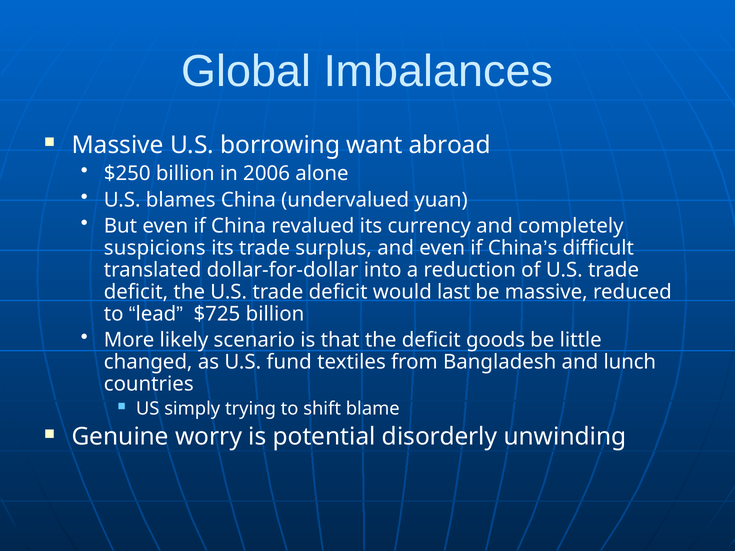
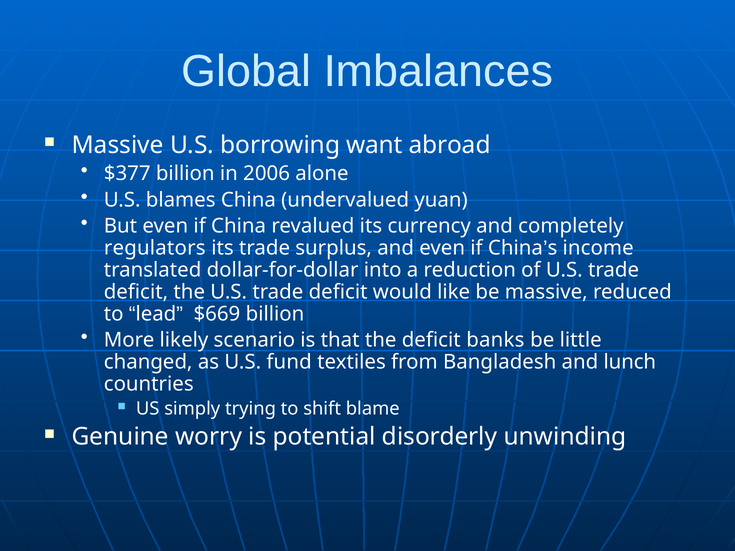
$250: $250 -> $377
suspicions: suspicions -> regulators
difficult: difficult -> income
last: last -> like
$725: $725 -> $669
goods: goods -> banks
